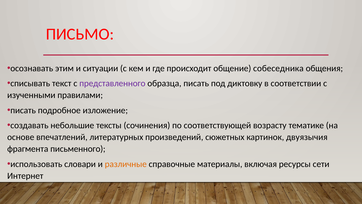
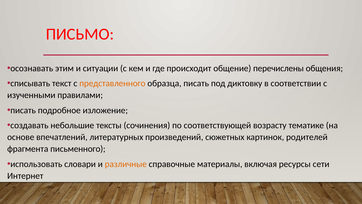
собеседника: собеседника -> перечислены
представленного colour: purple -> orange
двуязычия: двуязычия -> родителей
